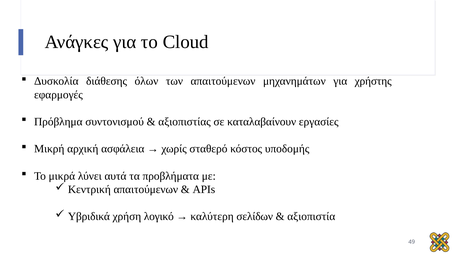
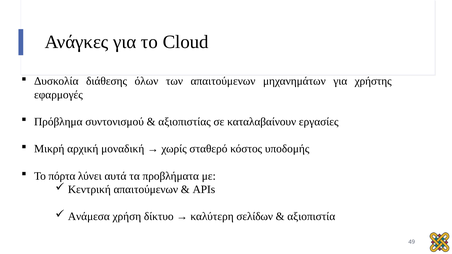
ασφάλεια: ασφάλεια -> μοναδική
μικρά: μικρά -> πόρτα
Υβριδικά: Υβριδικά -> Ανάμεσα
λογικό: λογικό -> δίκτυο
